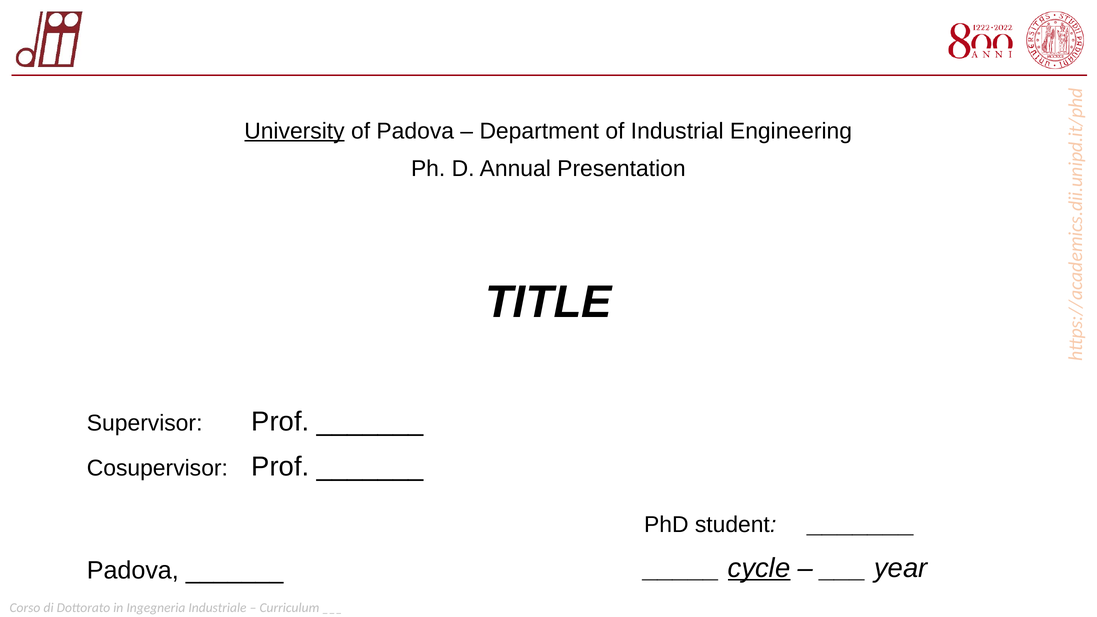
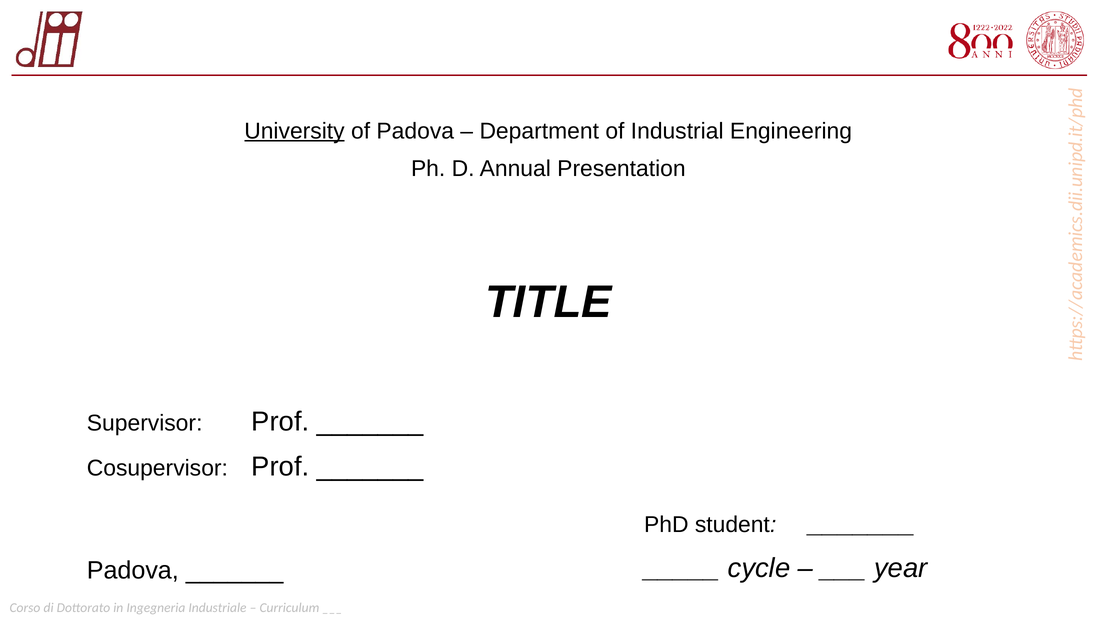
cycle underline: present -> none
